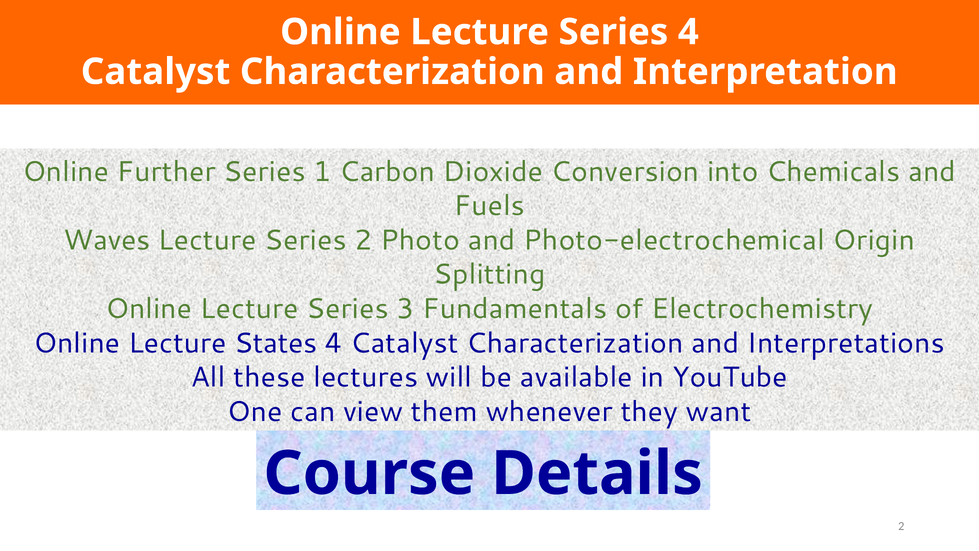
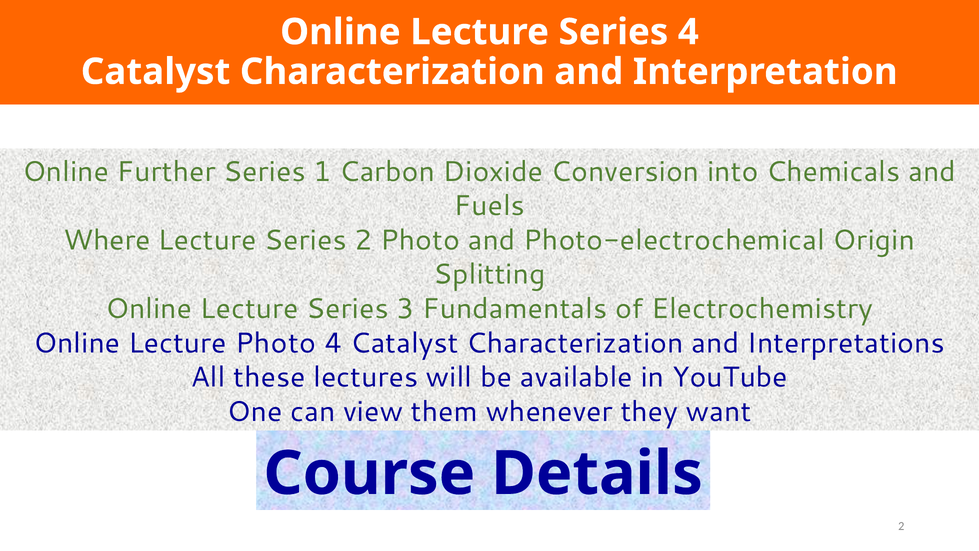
Waves: Waves -> Where
Lecture States: States -> Photo
